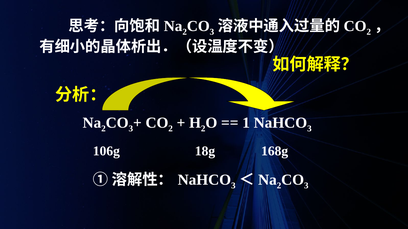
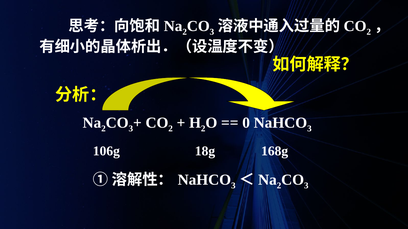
1: 1 -> 0
